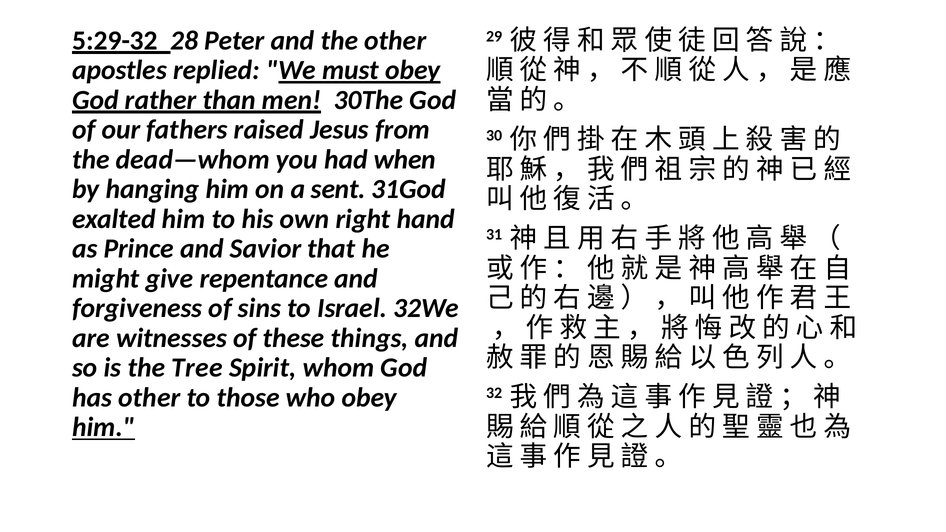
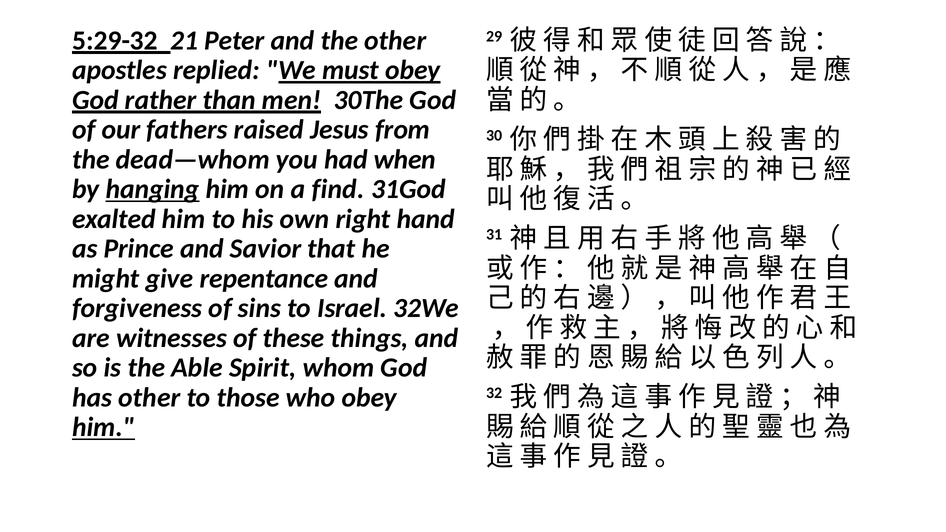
28: 28 -> 21
hanging underline: none -> present
sent: sent -> find
Tree: Tree -> Able
